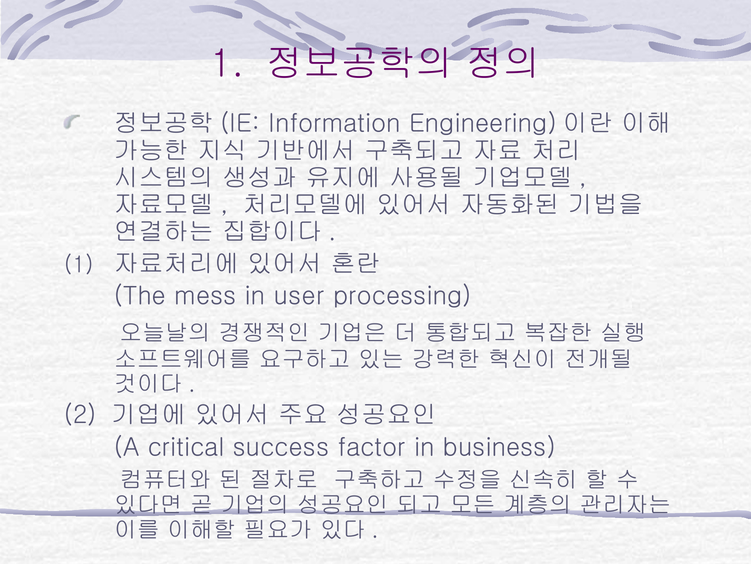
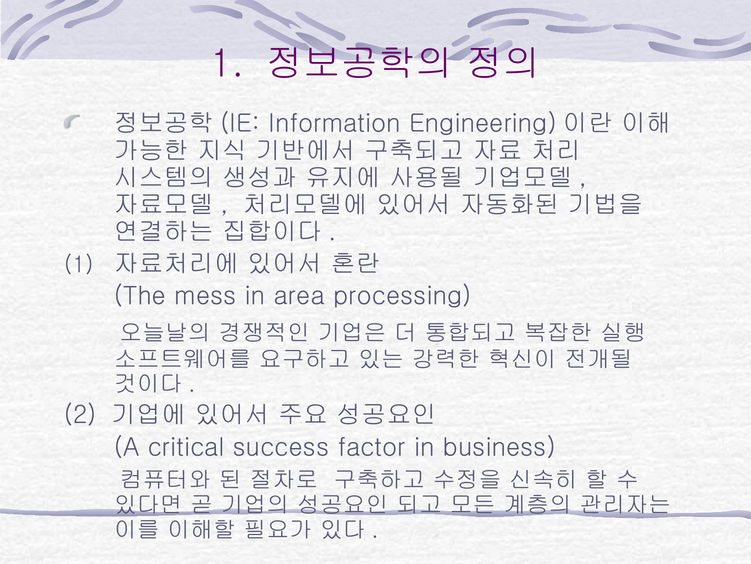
user: user -> area
